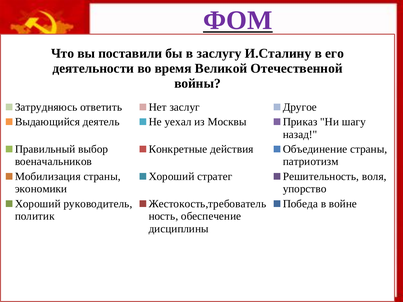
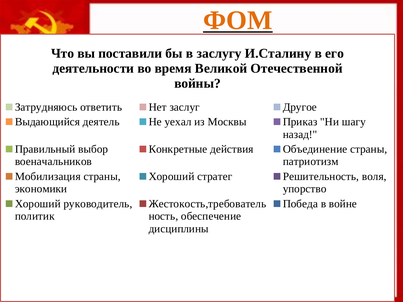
ФОМ colour: purple -> orange
